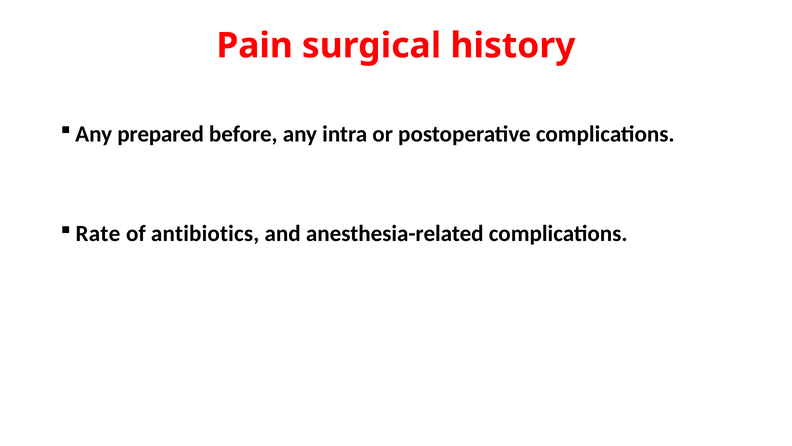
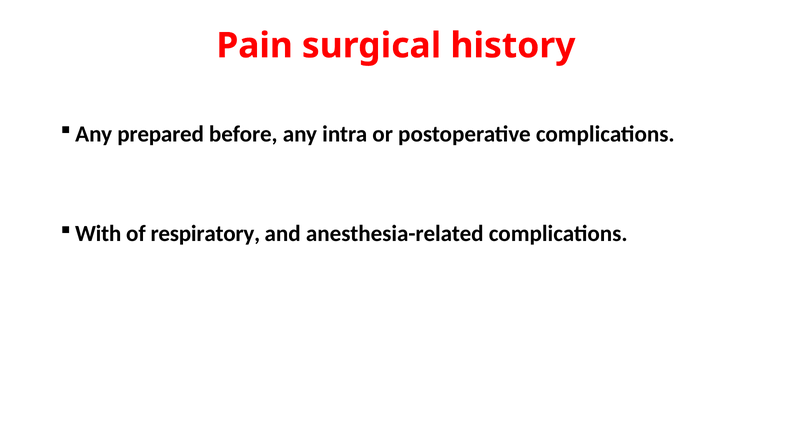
Rate: Rate -> With
antibiotics: antibiotics -> respiratory
